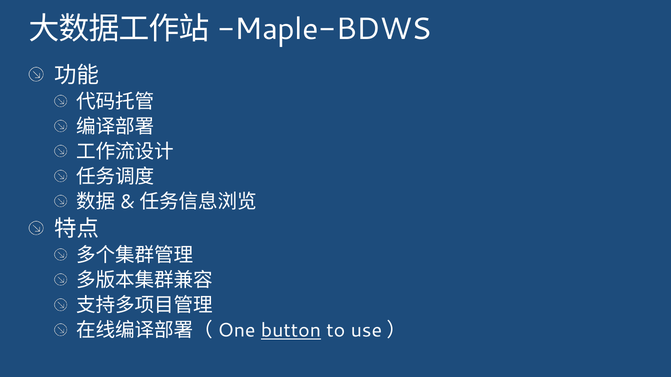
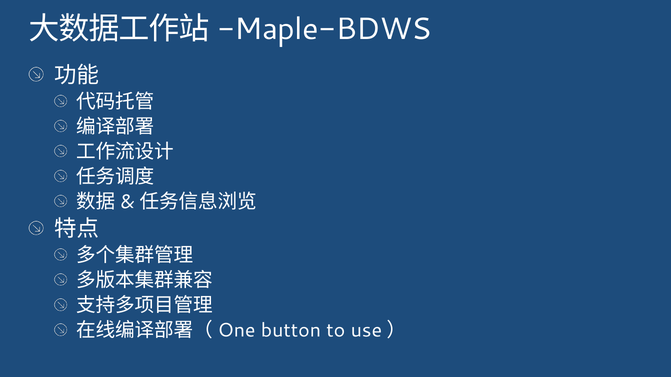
button underline: present -> none
